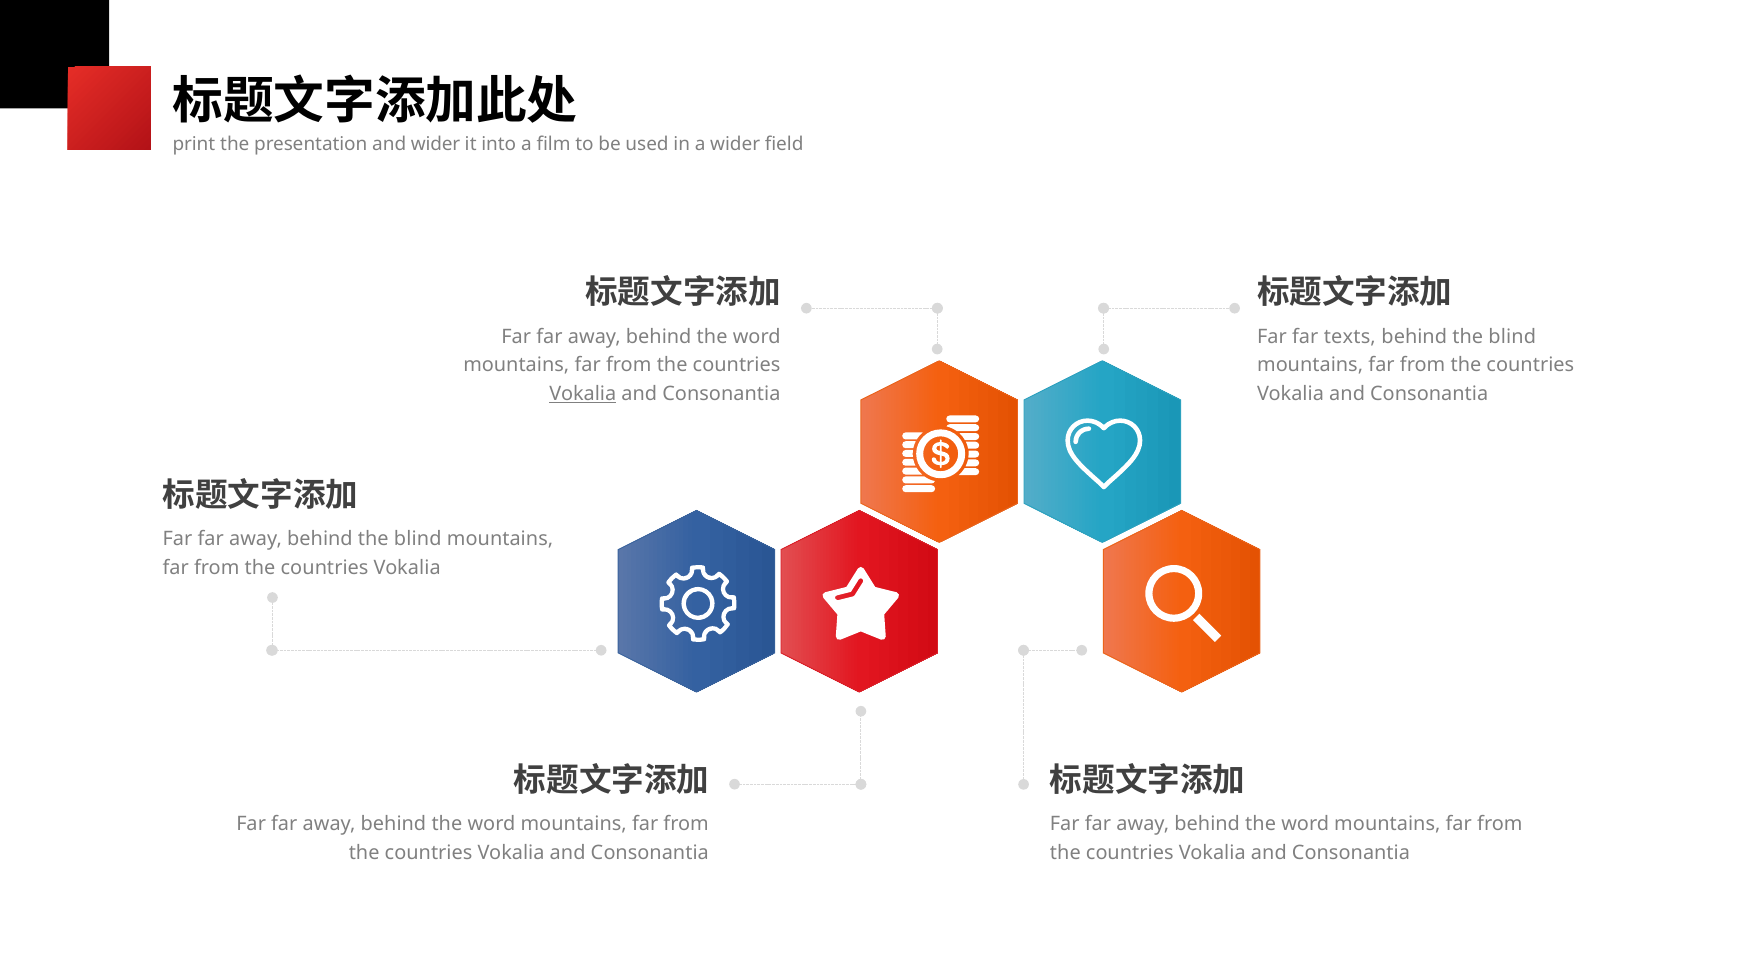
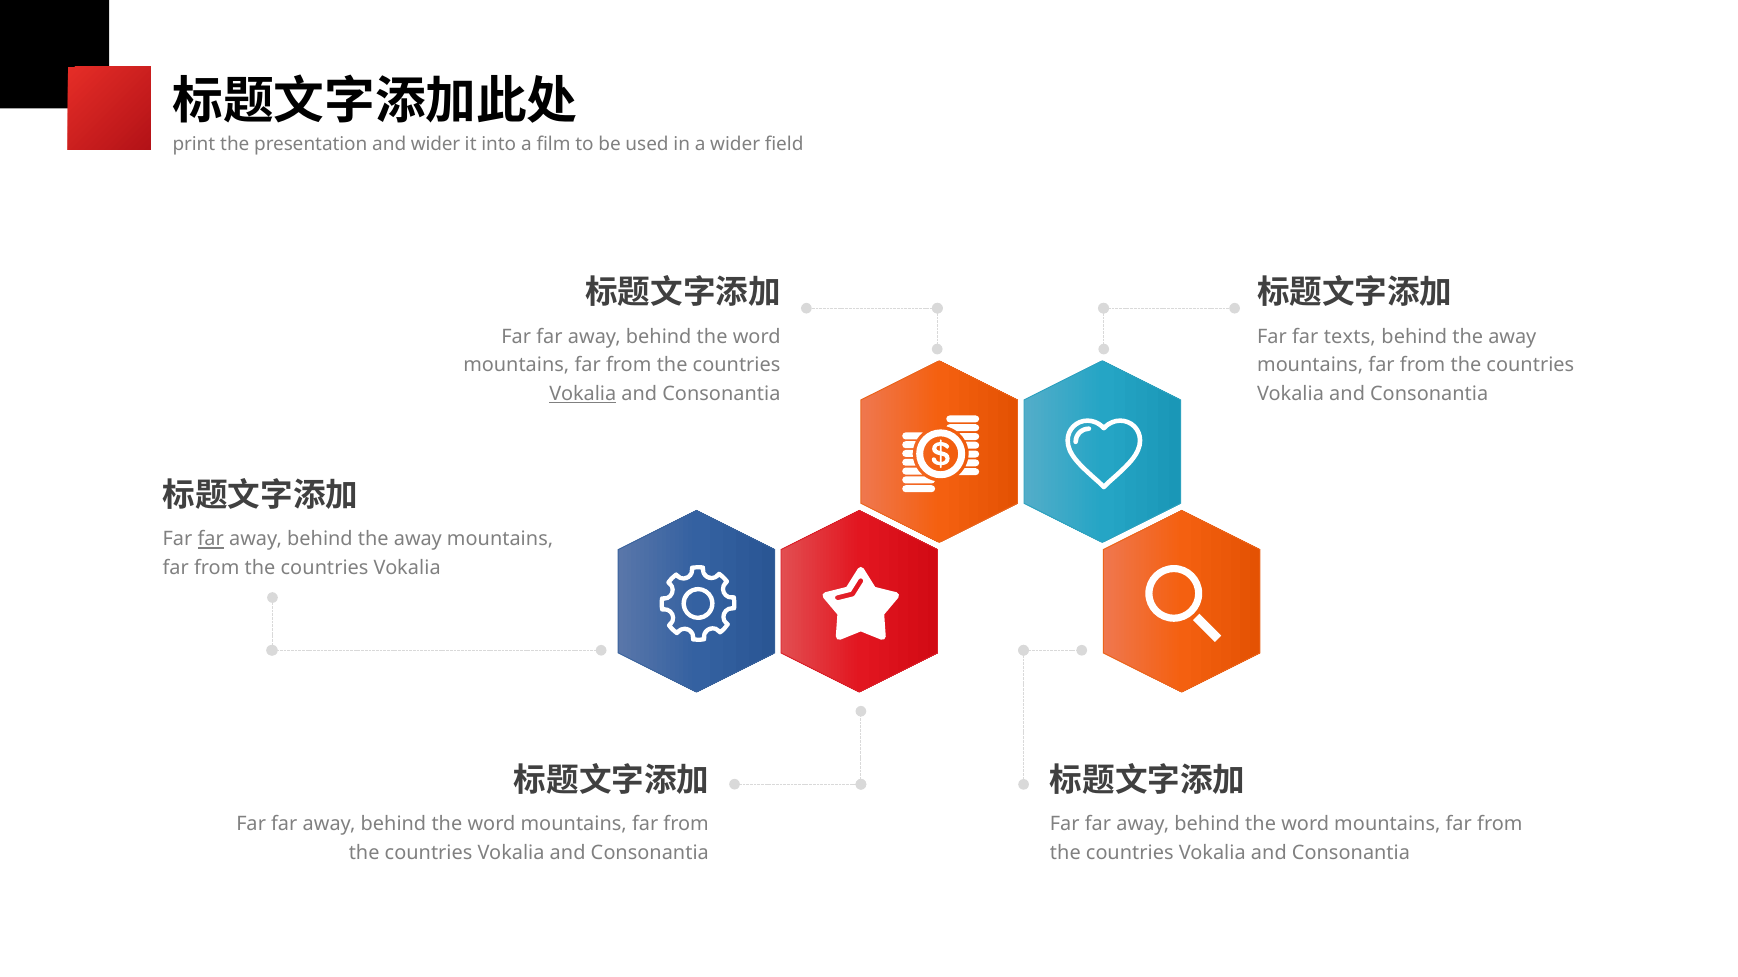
blind at (1512, 337): blind -> away
far at (211, 540) underline: none -> present
away behind the blind: blind -> away
